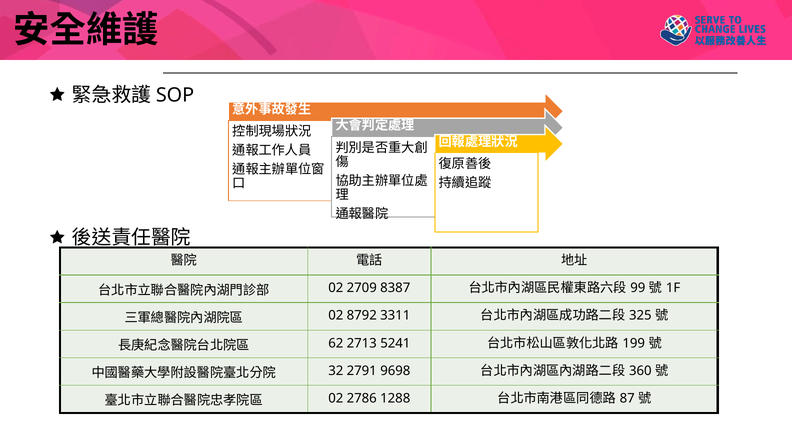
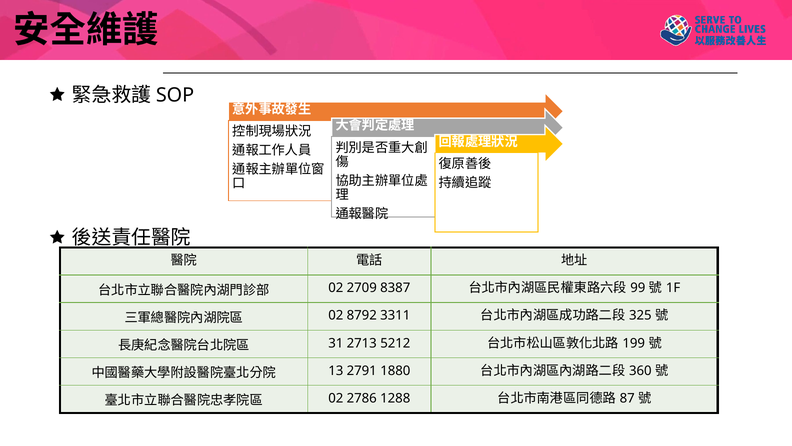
62: 62 -> 31
5241: 5241 -> 5212
32: 32 -> 13
9698: 9698 -> 1880
